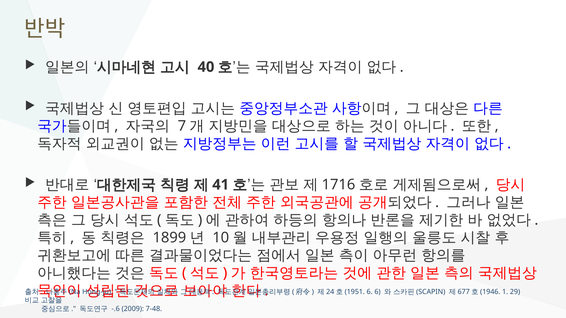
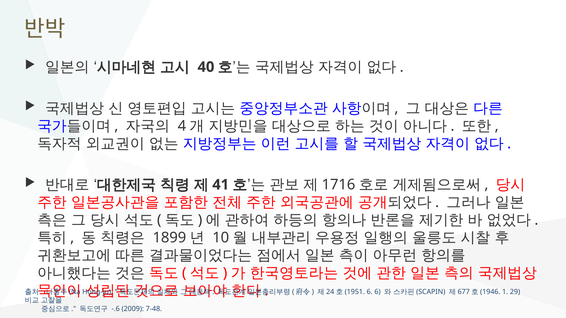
7: 7 -> 4
